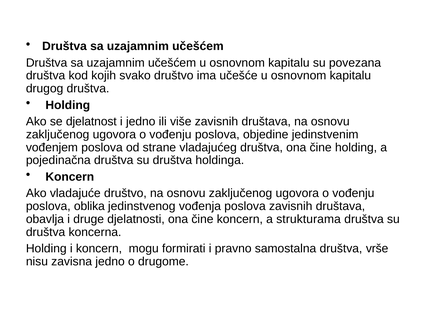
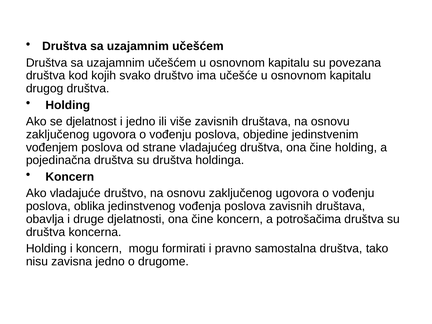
strukturama: strukturama -> potrošačima
vrše: vrše -> tako
